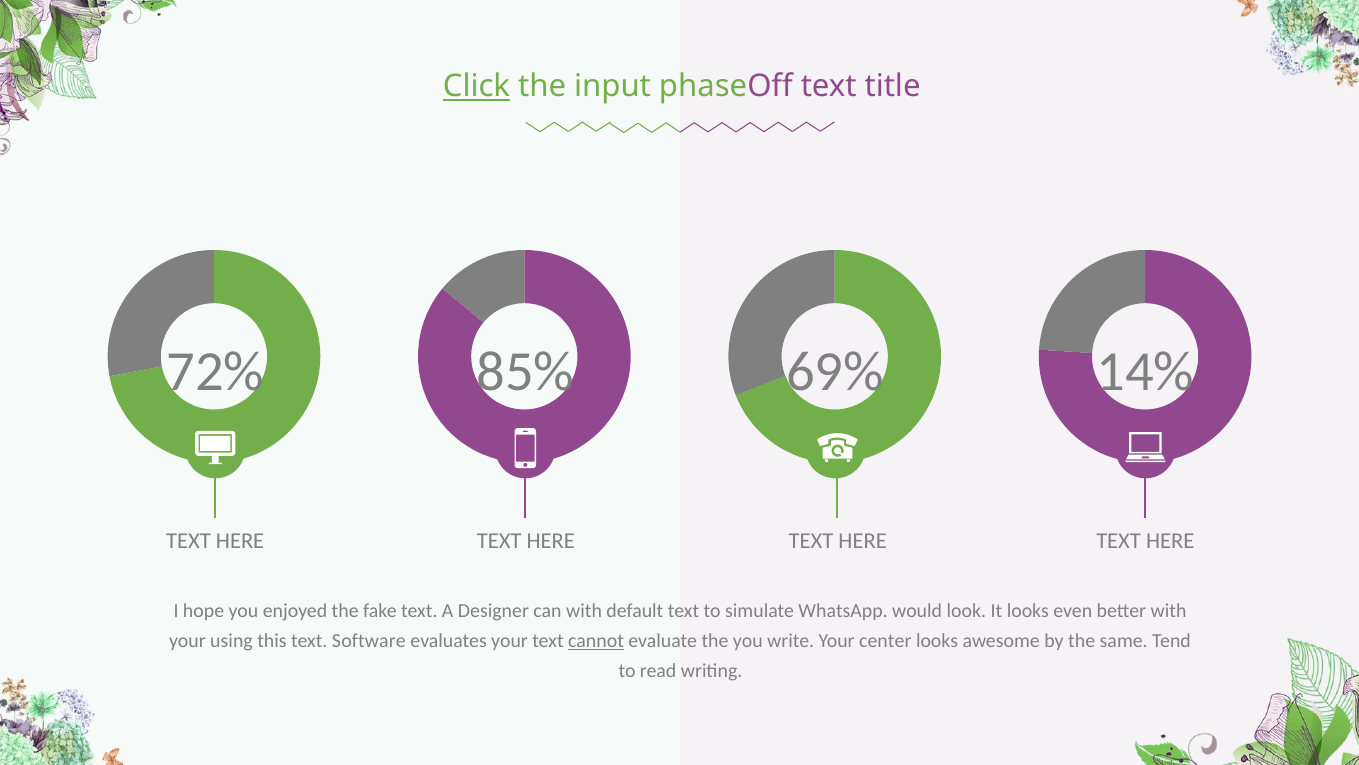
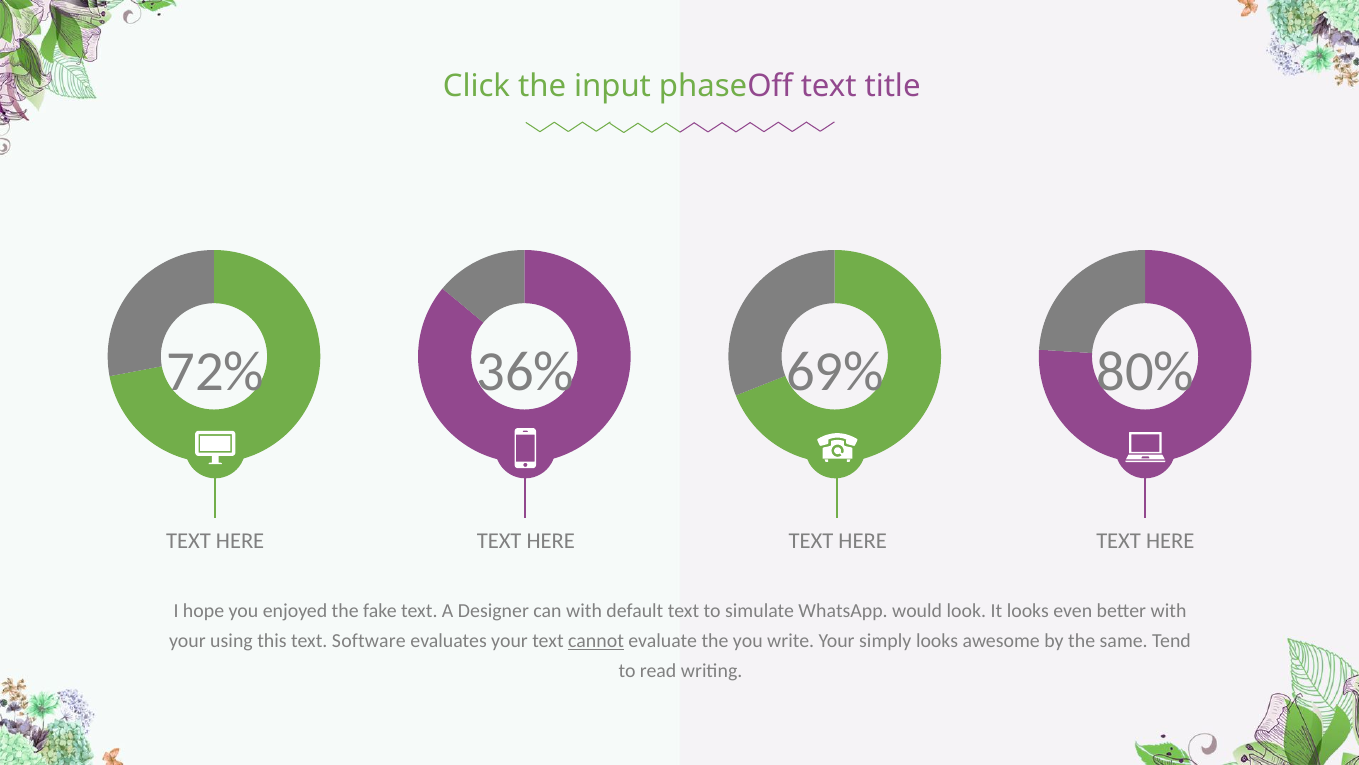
Click underline: present -> none
85%: 85% -> 36%
14%: 14% -> 80%
center: center -> simply
